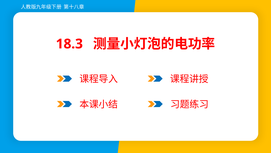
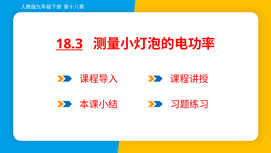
18.3 underline: none -> present
